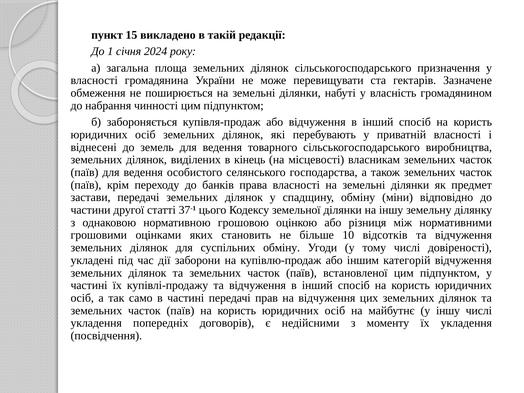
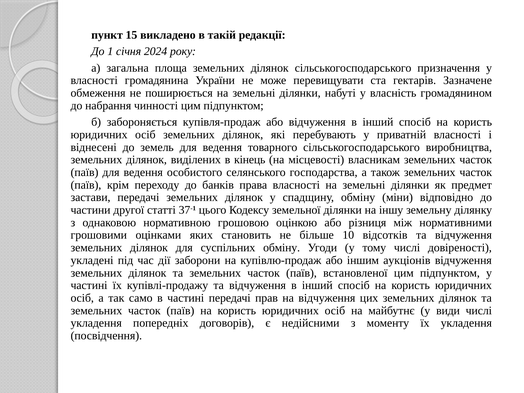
категорій: категорій -> аукціонів
у іншу: іншу -> види
